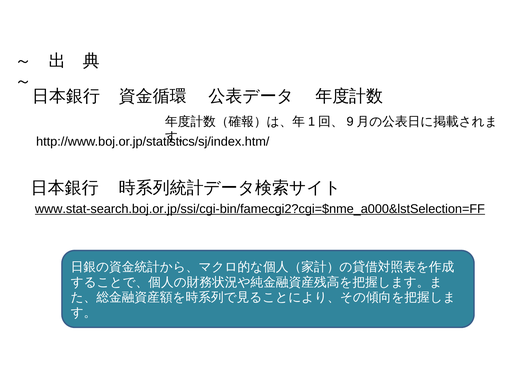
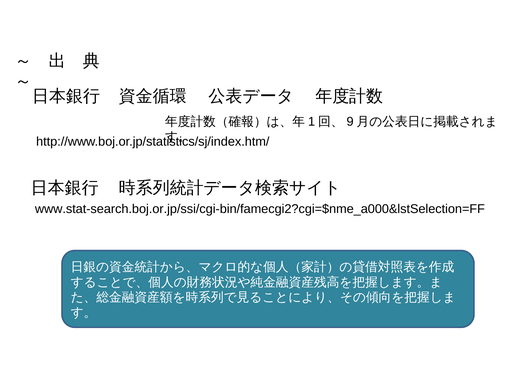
www.stat-search.boj.or.jp/ssi/cgi-bin/famecgi2?cgi=$nme_a000&lstSelection=FF underline: present -> none
